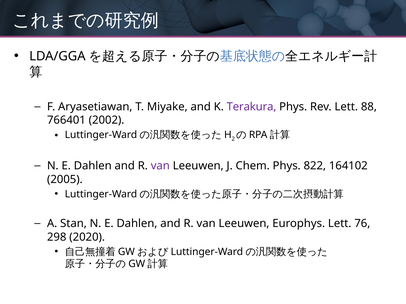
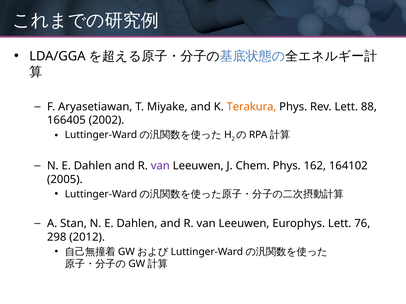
Terakura colour: purple -> orange
766401: 766401 -> 166405
822: 822 -> 162
2020: 2020 -> 2012
